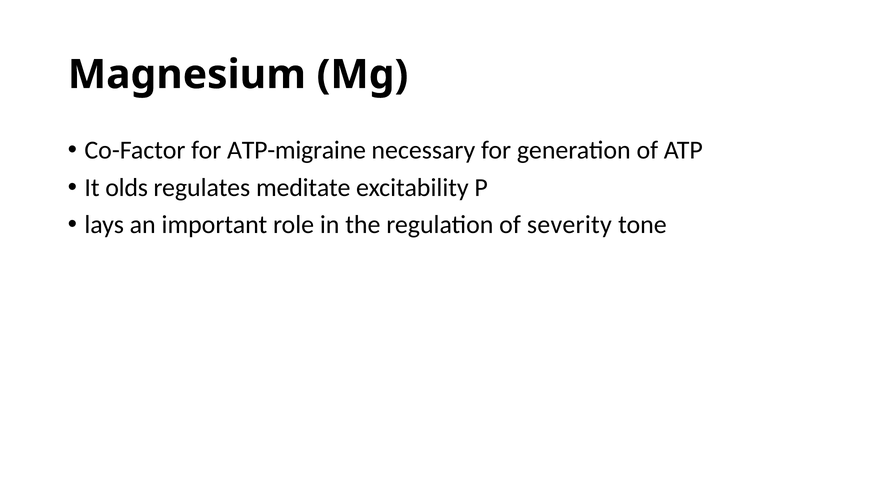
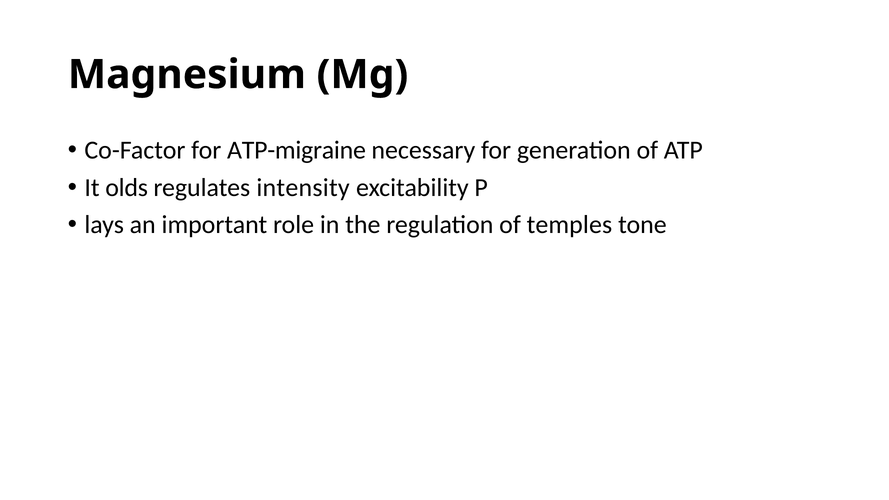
meditate: meditate -> intensity
severity: severity -> temples
